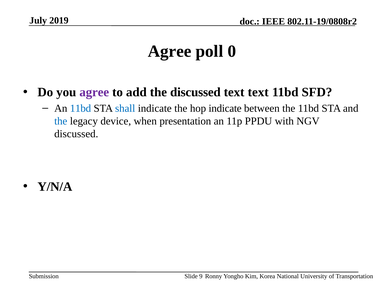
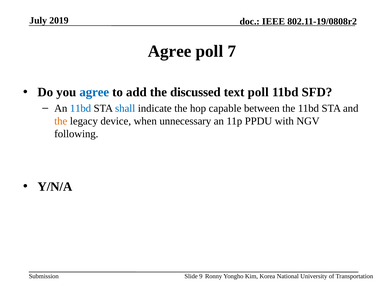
0: 0 -> 7
agree at (94, 92) colour: purple -> blue
text text: text -> poll
hop indicate: indicate -> capable
the at (61, 121) colour: blue -> orange
presentation: presentation -> unnecessary
discussed at (76, 134): discussed -> following
